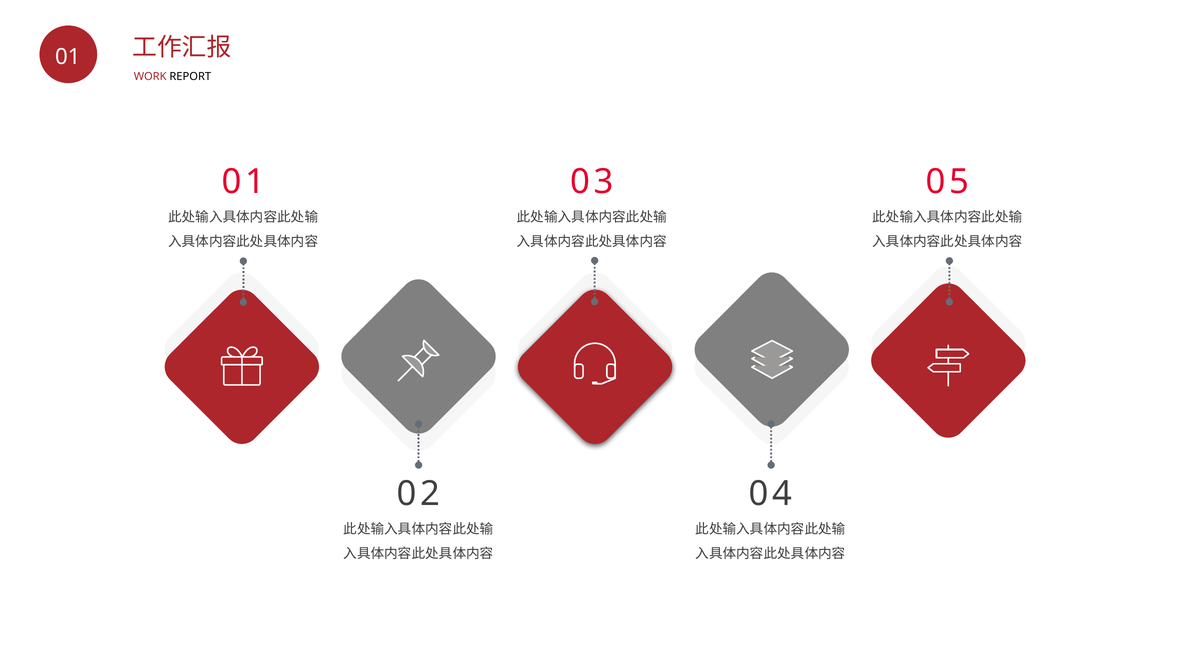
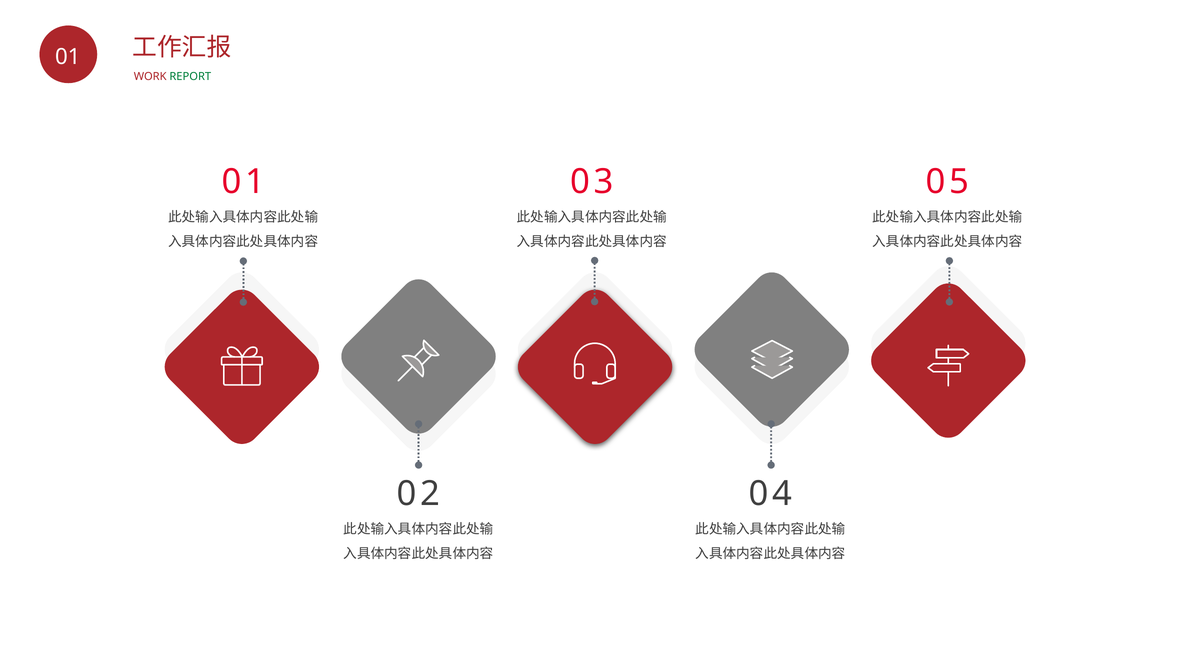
REPORT colour: black -> green
